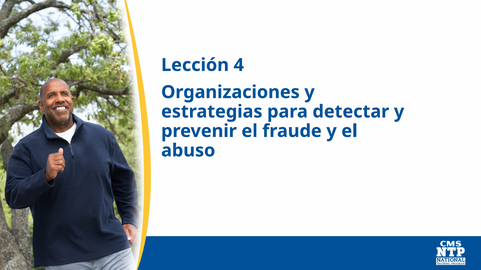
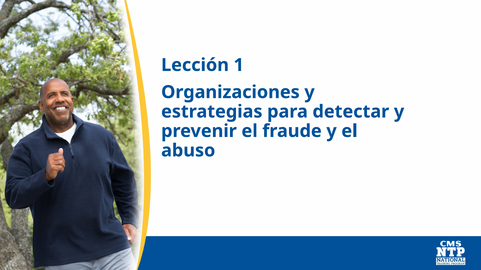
4: 4 -> 1
